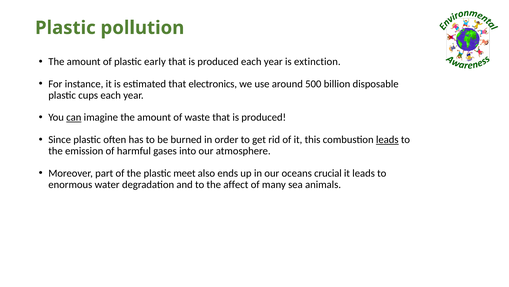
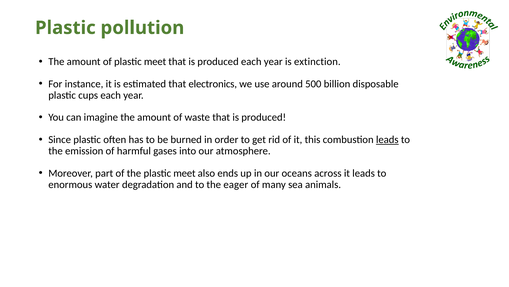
of plastic early: early -> meet
can underline: present -> none
crucial: crucial -> across
affect: affect -> eager
